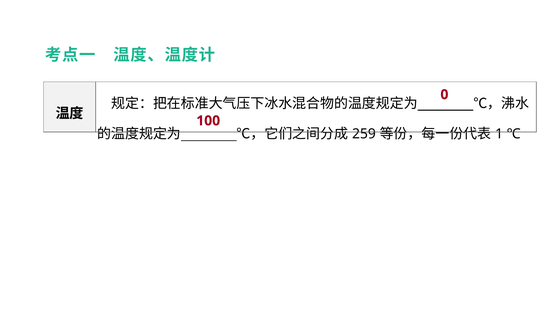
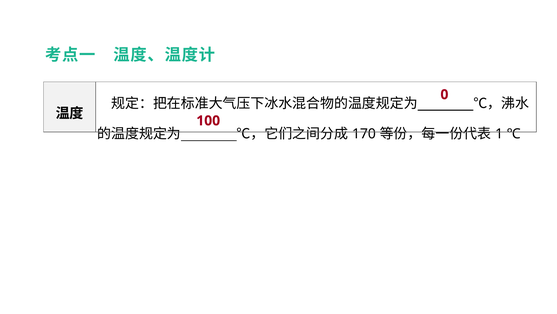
259: 259 -> 170
